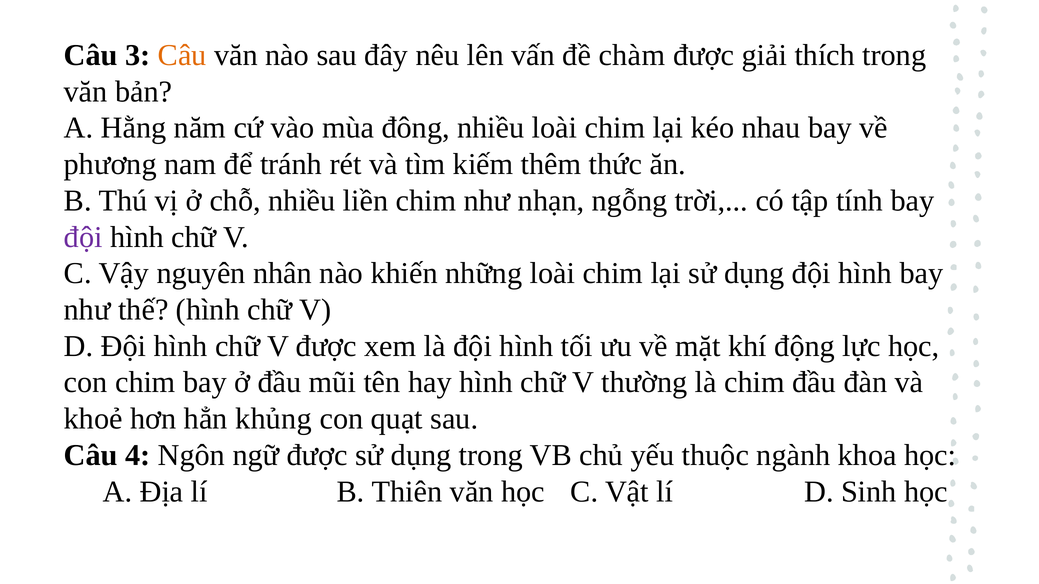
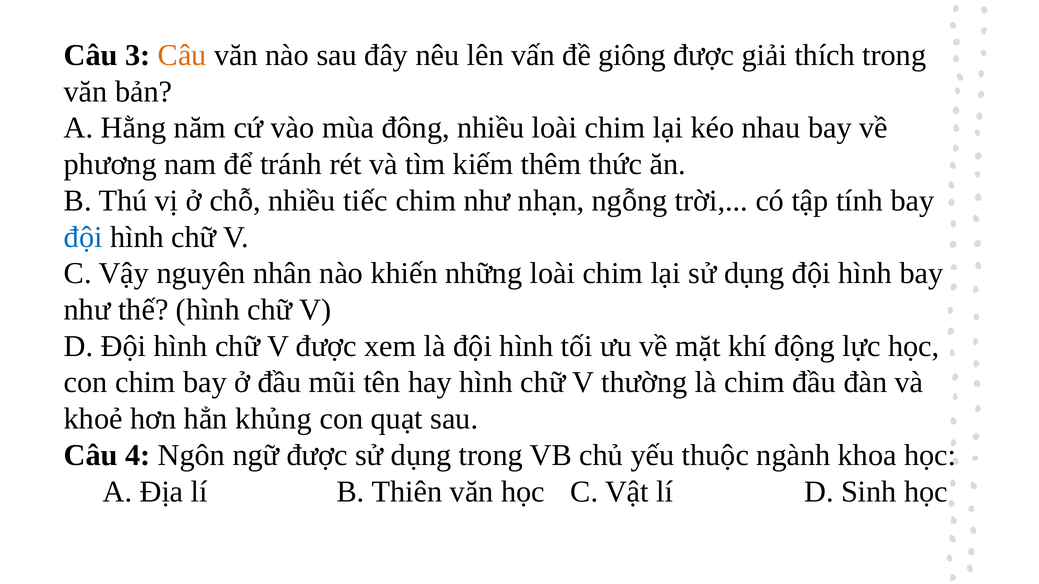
chàm: chàm -> giông
liền: liền -> tiếc
đội at (83, 237) colour: purple -> blue
